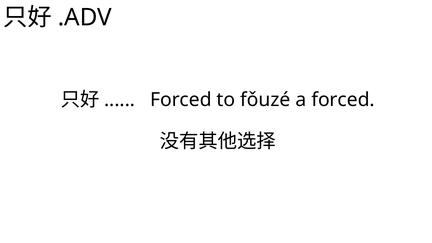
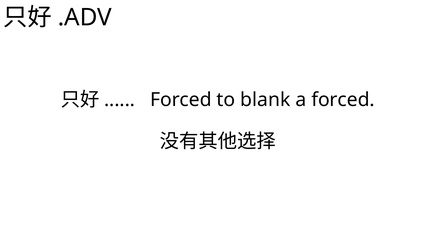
fǒuzé: fǒuzé -> blank
